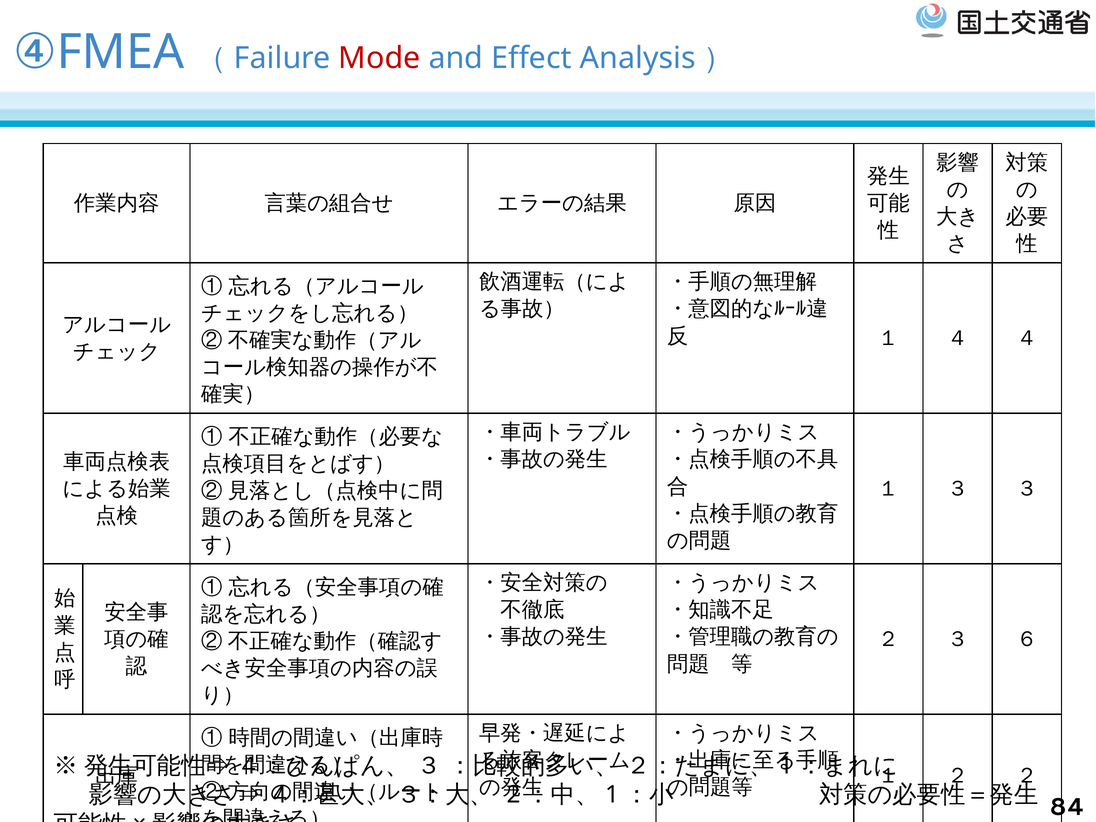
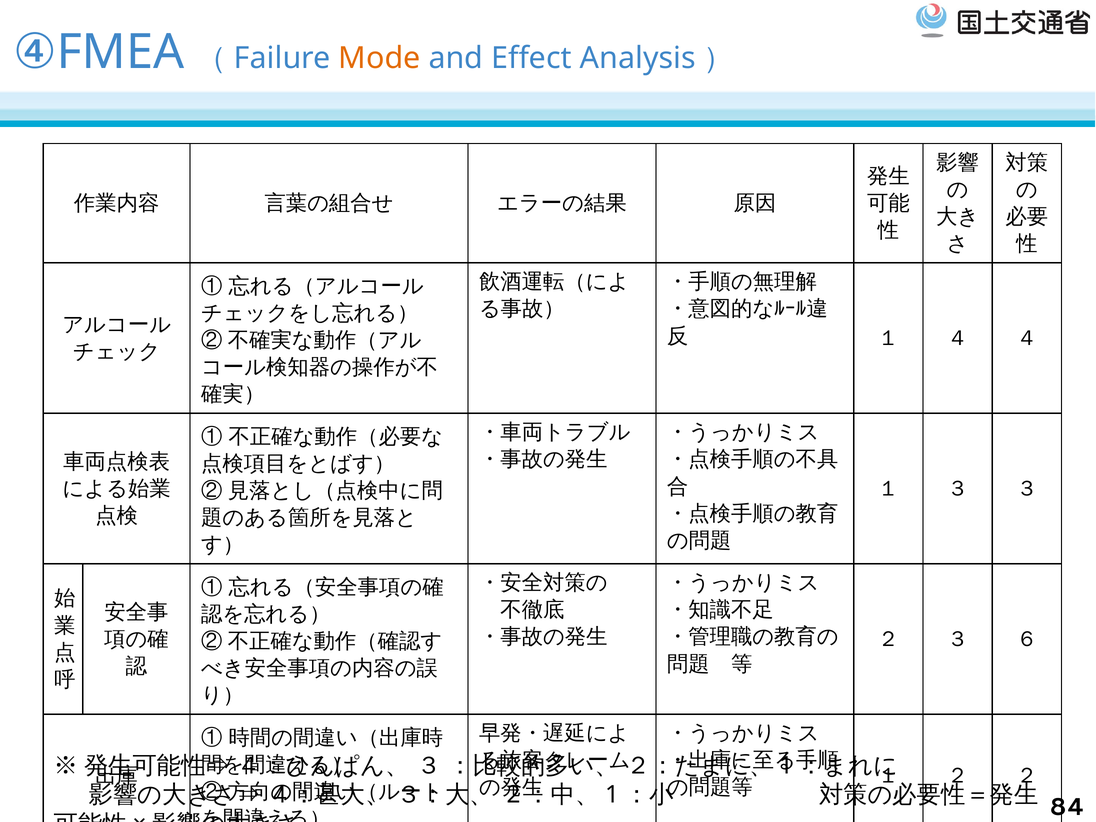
Mode colour: red -> orange
